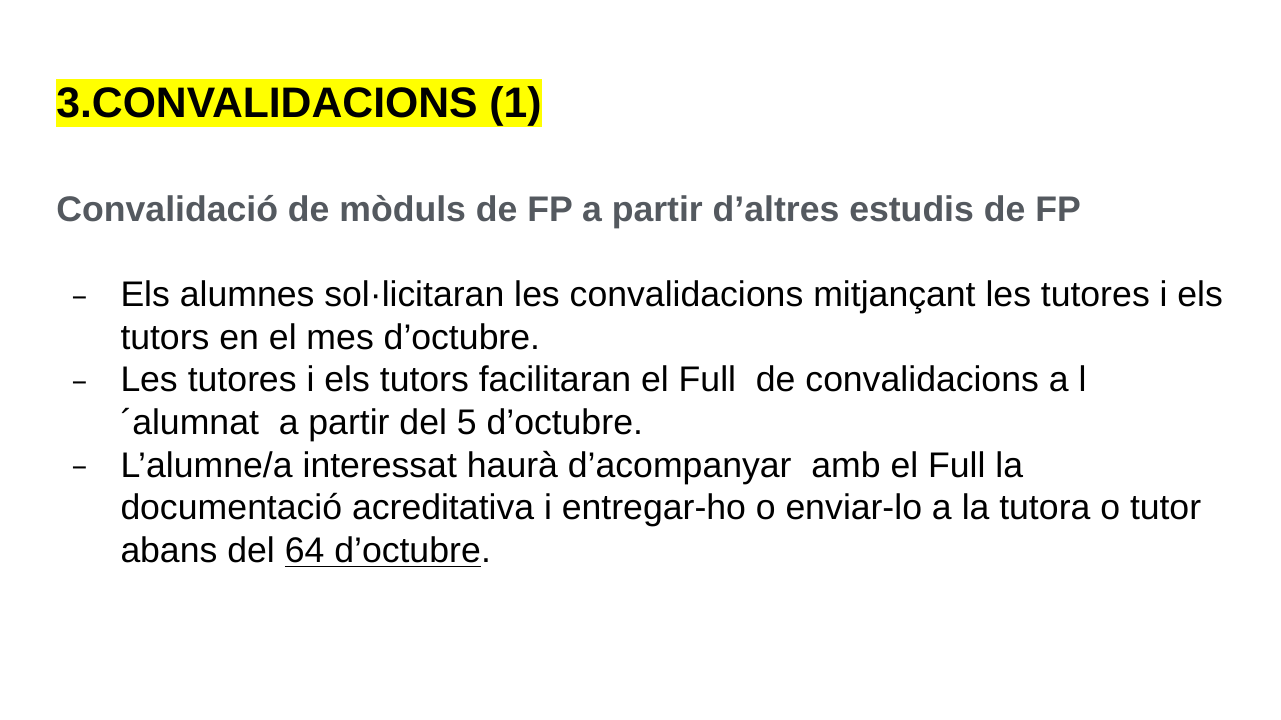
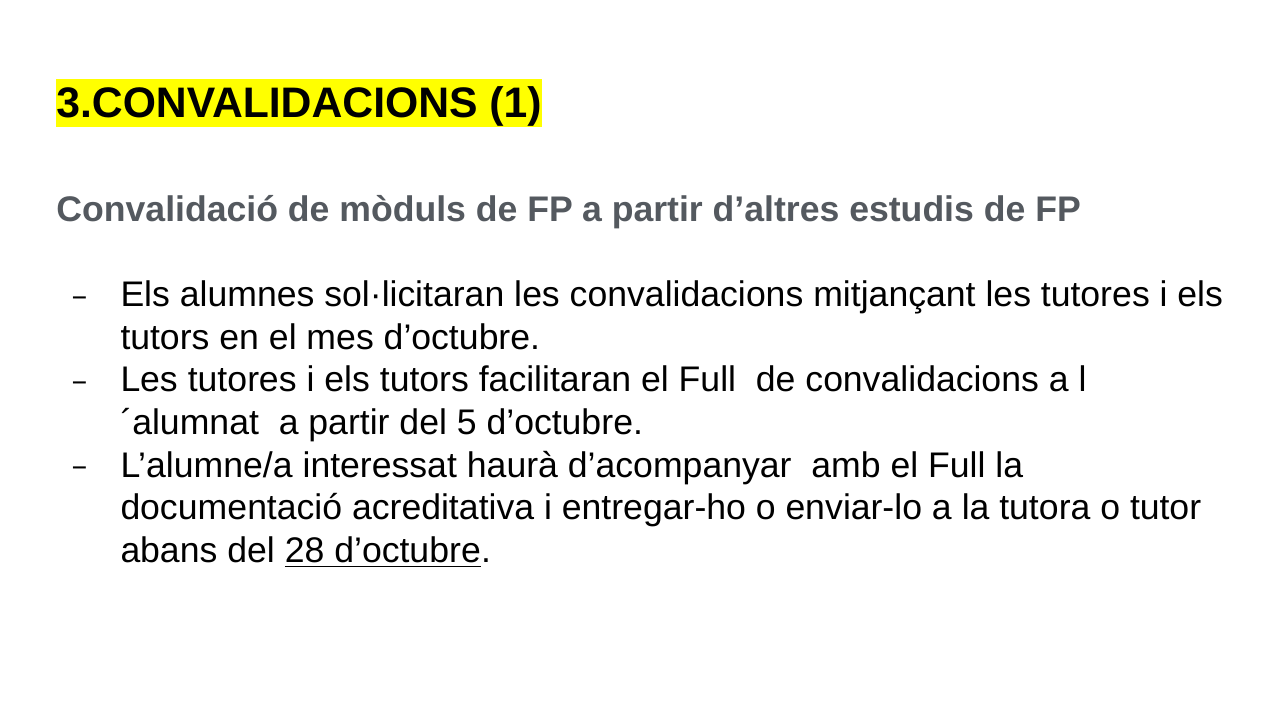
64: 64 -> 28
